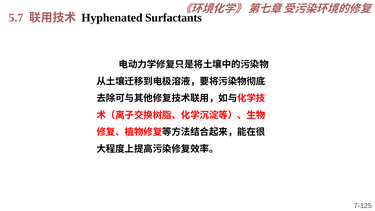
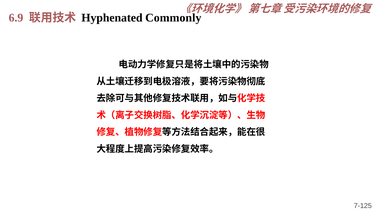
5.7: 5.7 -> 6.9
Surfactants: Surfactants -> Commonly
